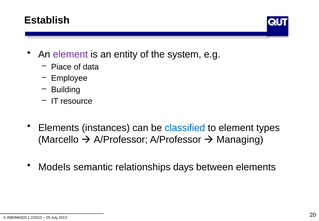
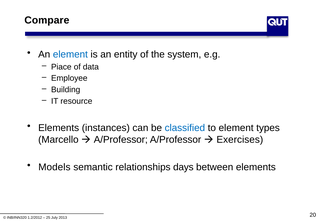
Establish: Establish -> Compare
element at (70, 54) colour: purple -> blue
Managing: Managing -> Exercises
